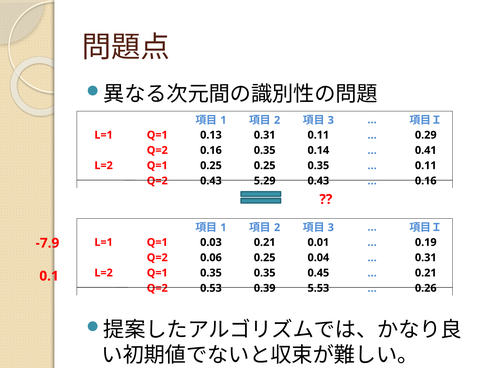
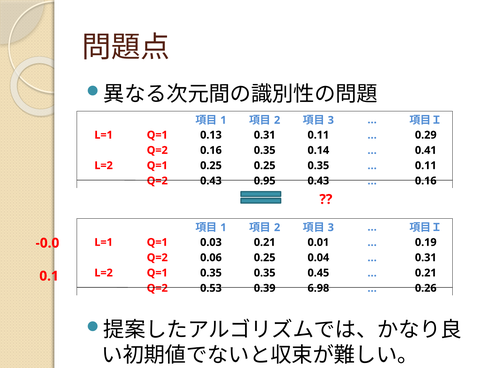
5.29: 5.29 -> 0.95
-7.9: -7.9 -> -0.0
5.53: 5.53 -> 6.98
